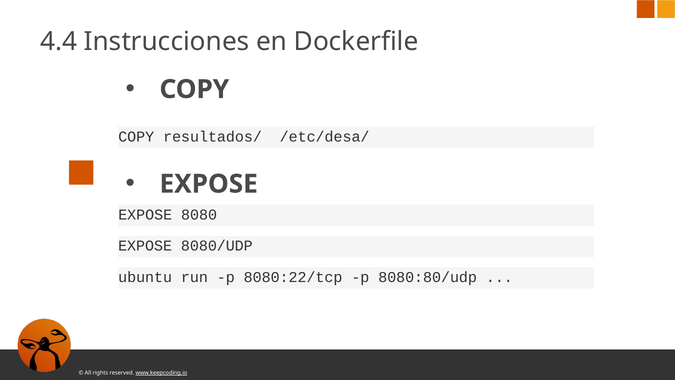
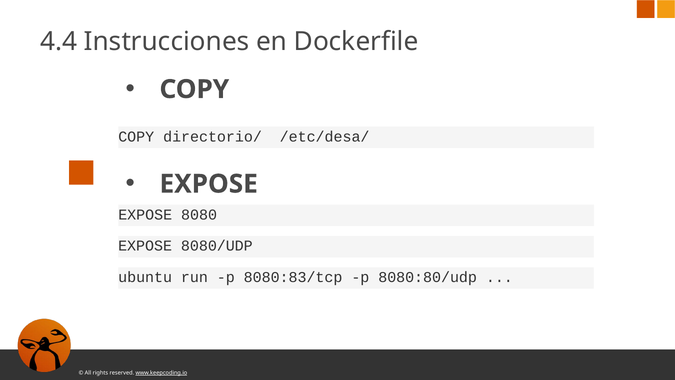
resultados/: resultados/ -> directorio/
8080:22/tcp: 8080:22/tcp -> 8080:83/tcp
